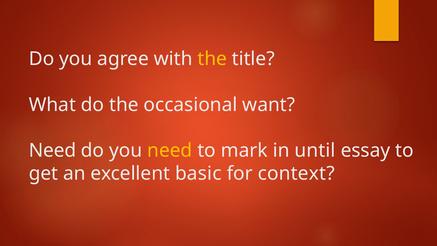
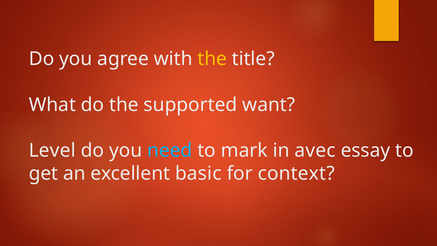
occasional: occasional -> supported
Need at (52, 150): Need -> Level
need at (170, 150) colour: yellow -> light blue
until: until -> avec
